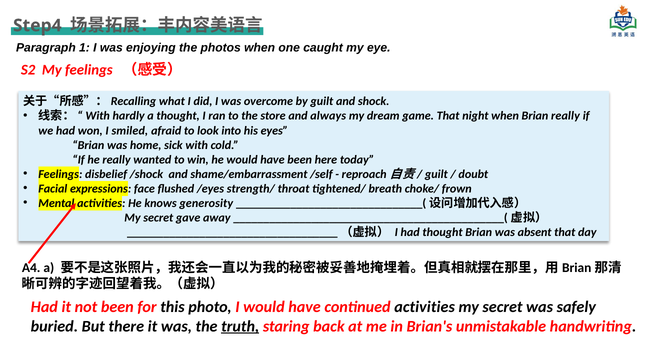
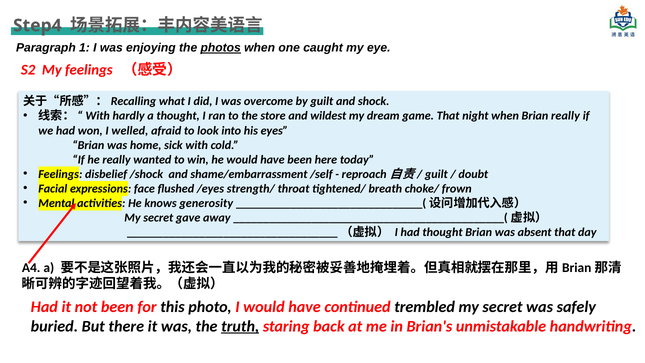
photos underline: none -> present
always: always -> wildest
smiled: smiled -> welled
continued activities: activities -> trembled
